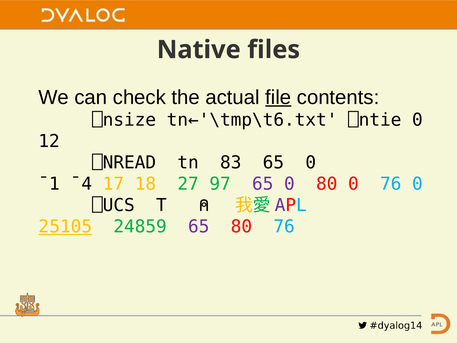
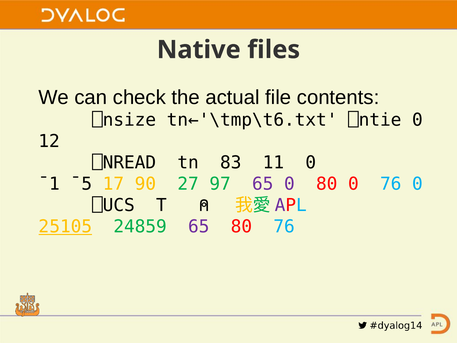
file underline: present -> none
83 65: 65 -> 11
¯4: ¯4 -> ¯5
18: 18 -> 90
